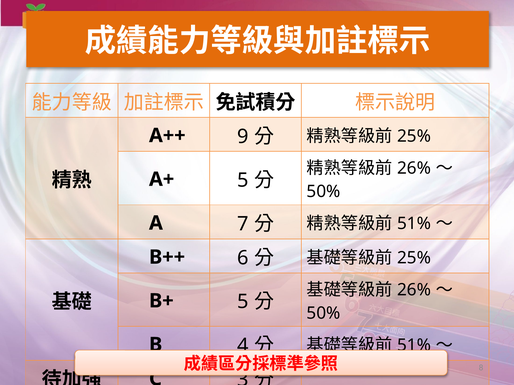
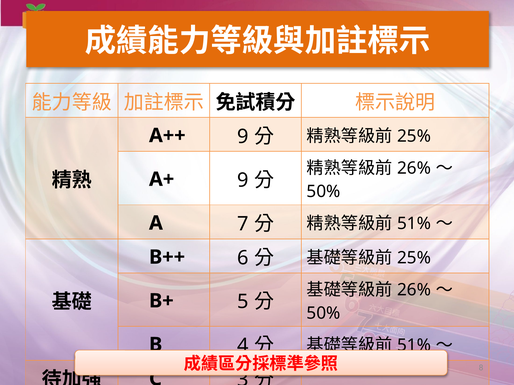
A+ 5: 5 -> 9
